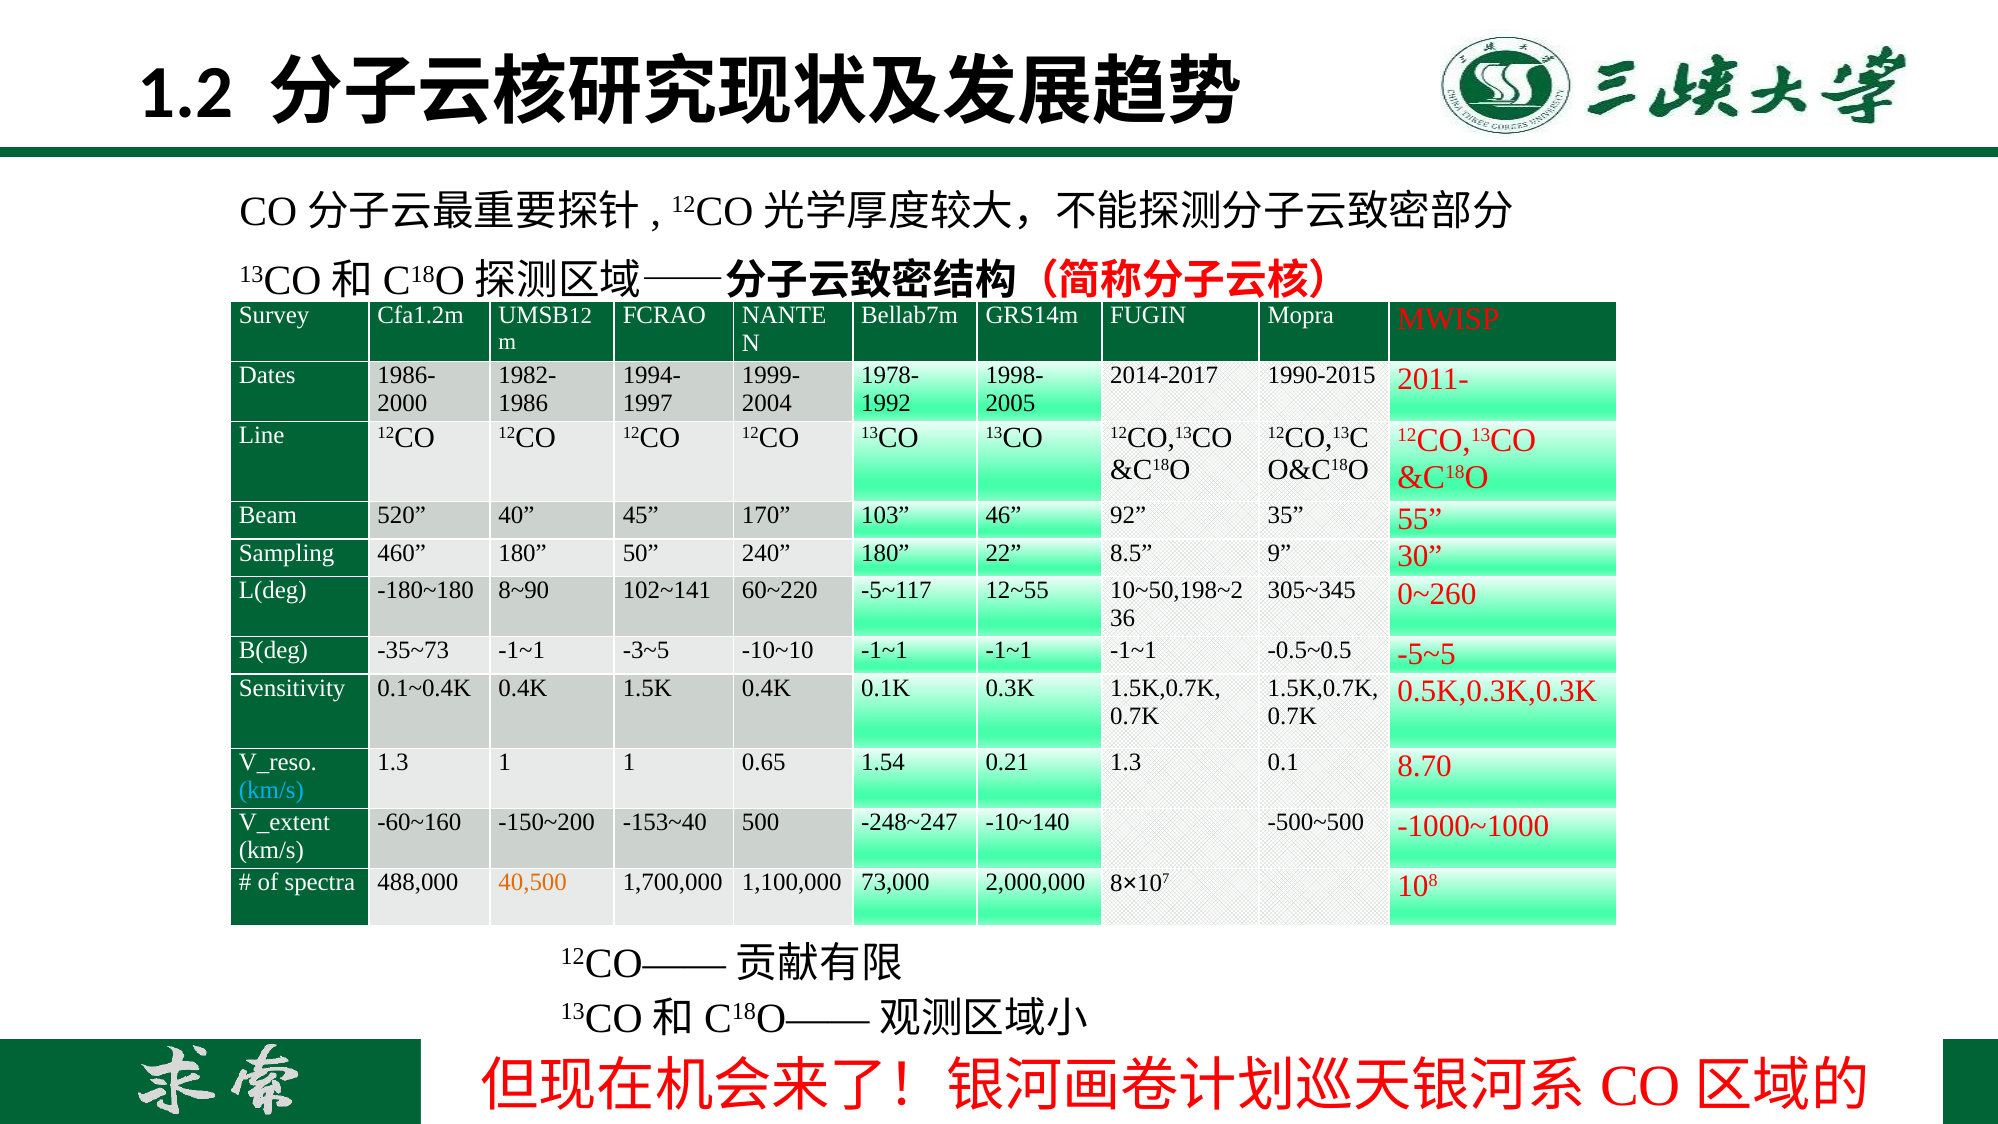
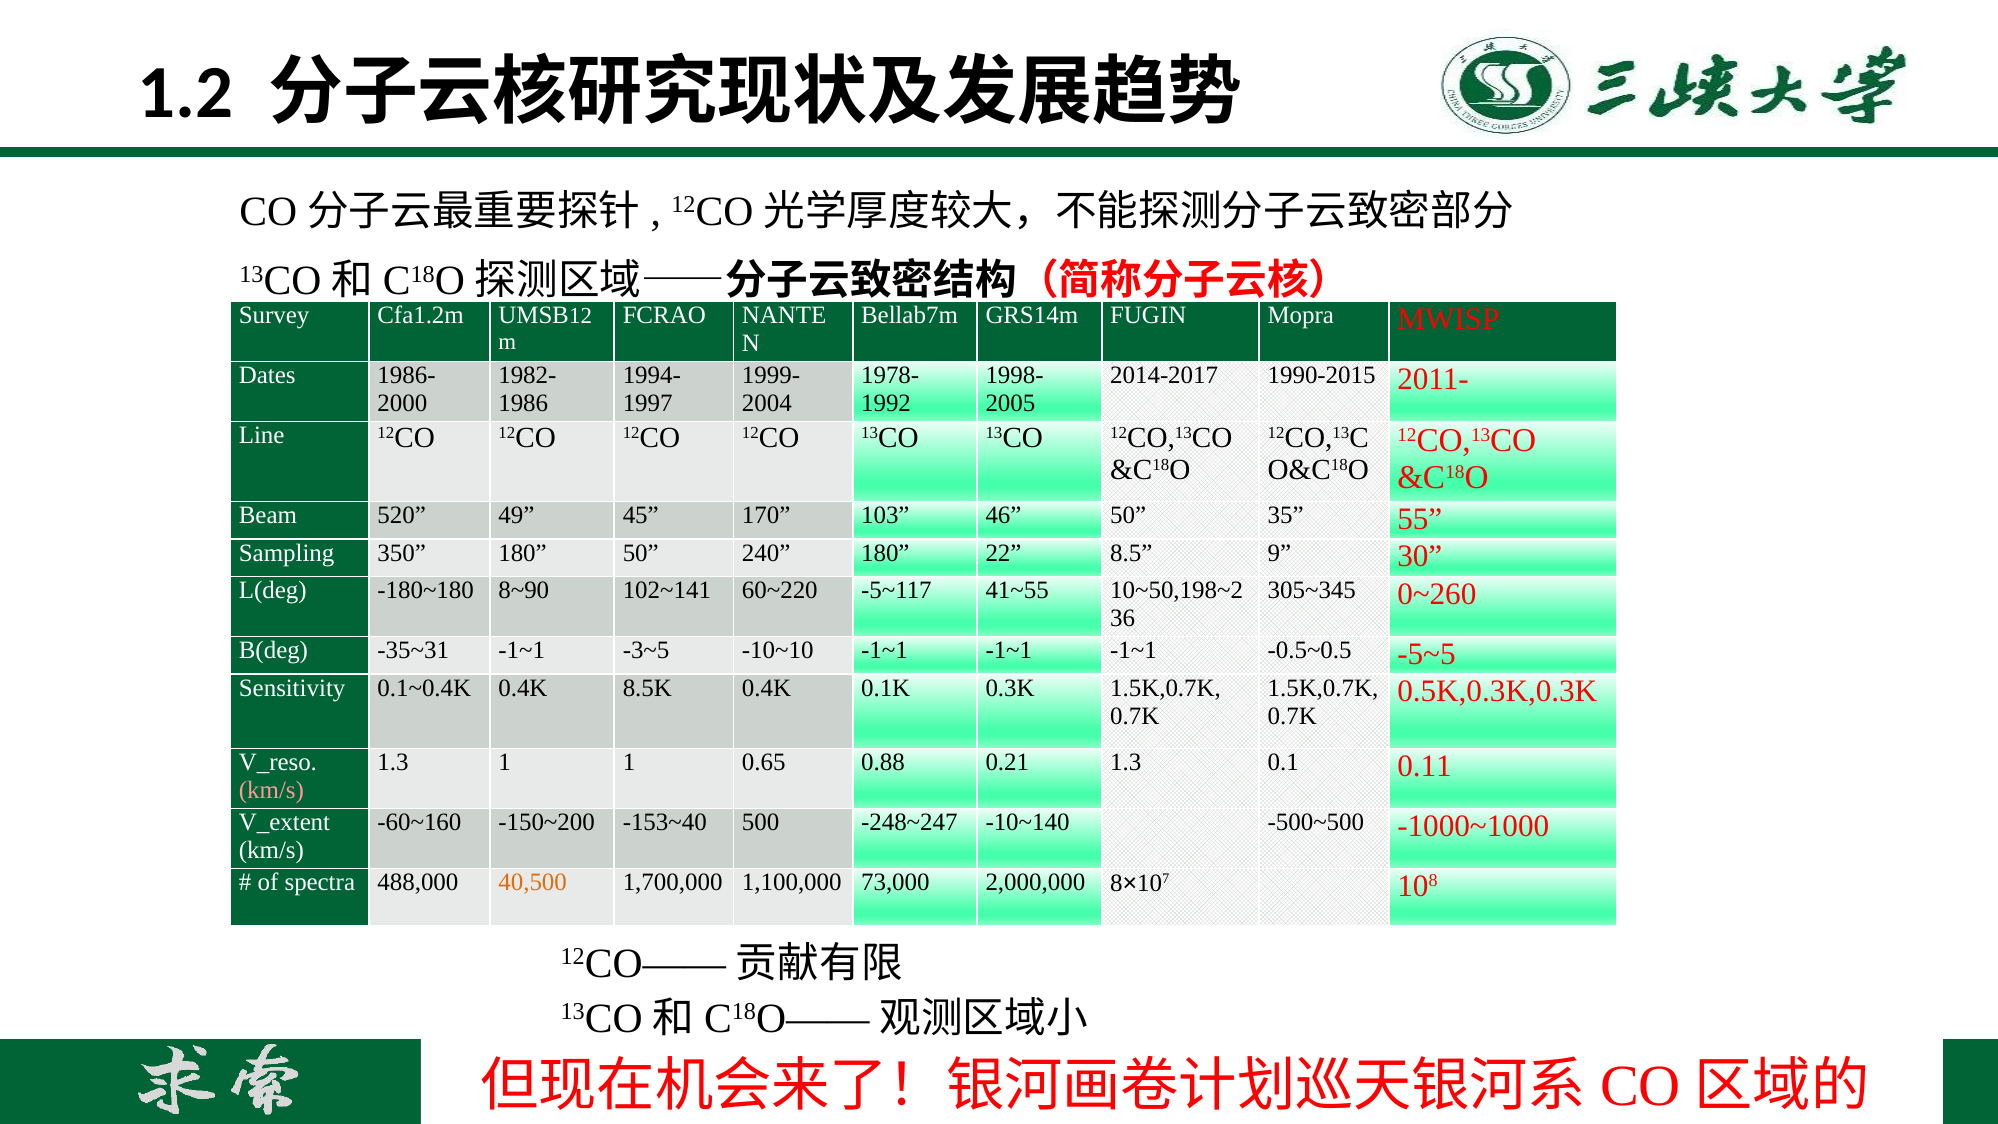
40: 40 -> 49
46 92: 92 -> 50
460: 460 -> 350
12~55: 12~55 -> 41~55
-35~73: -35~73 -> -35~31
1.5K: 1.5K -> 8.5K
1.54: 1.54 -> 0.88
8.70: 8.70 -> 0.11
km/s at (271, 790) colour: light blue -> pink
